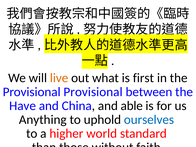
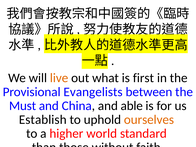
Provisional Provisional: Provisional -> Evangelists
Have: Have -> Must
Anything: Anything -> Establish
ourselves colour: blue -> orange
